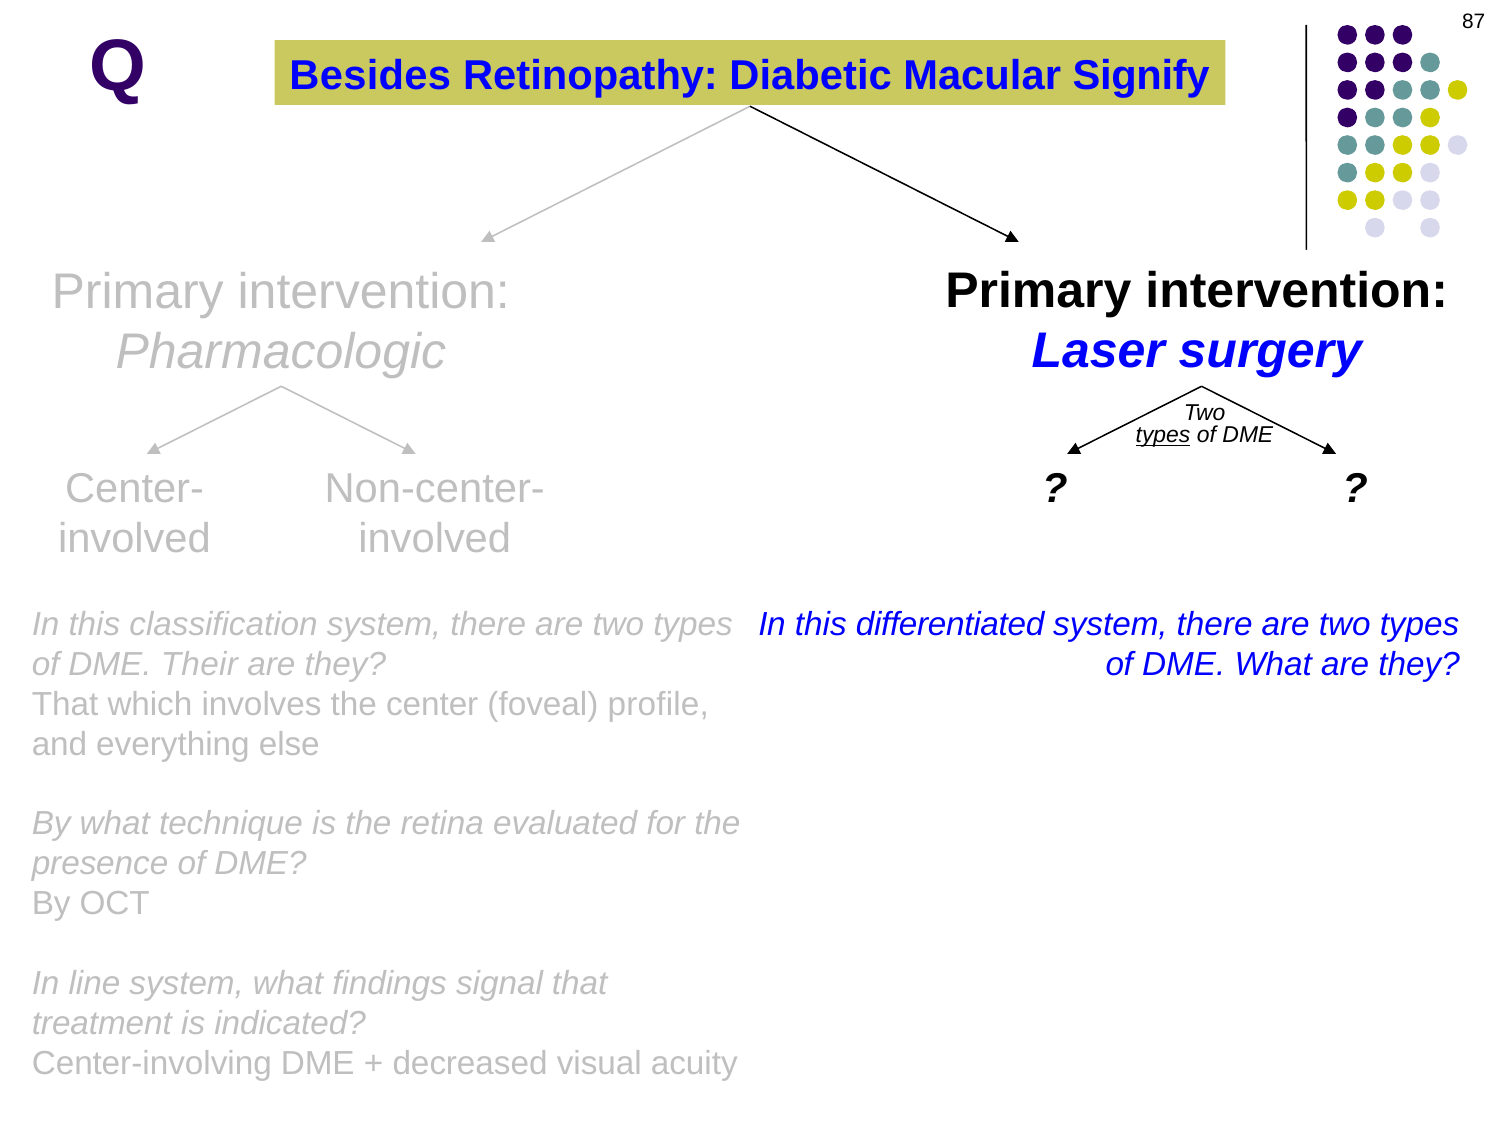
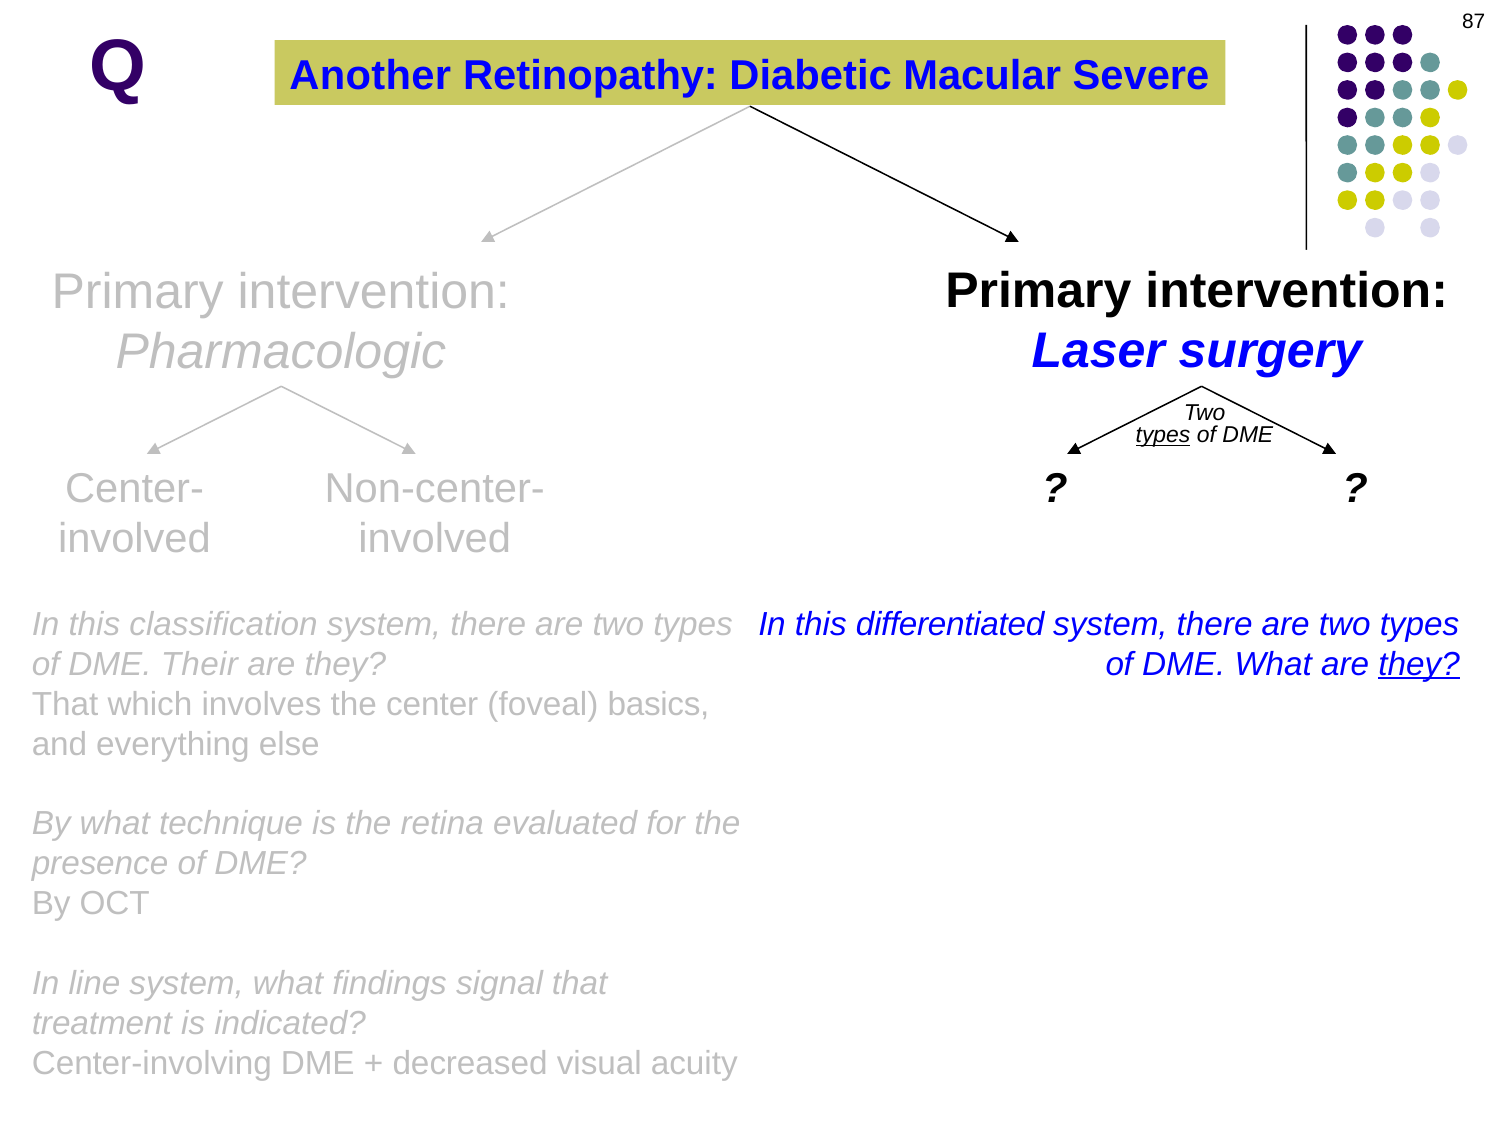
Besides: Besides -> Another
Signify: Signify -> Severe
they at (1419, 664) underline: none -> present
profile: profile -> basics
